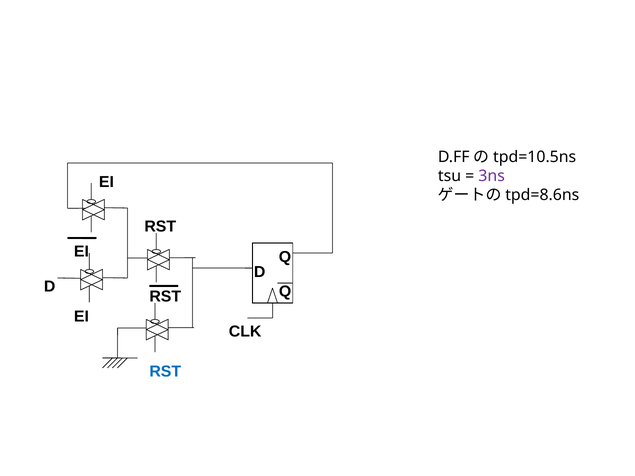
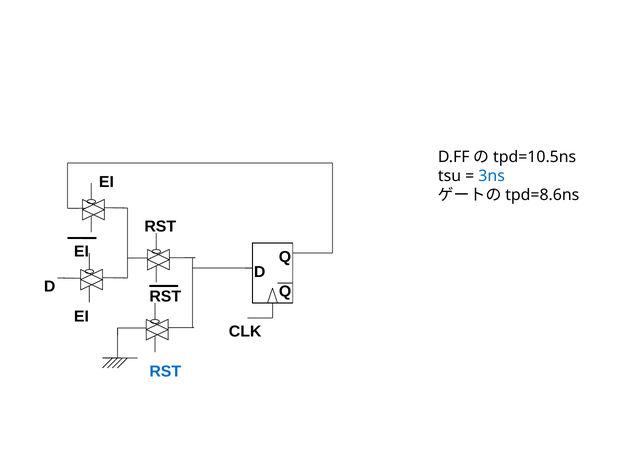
3ns colour: purple -> blue
